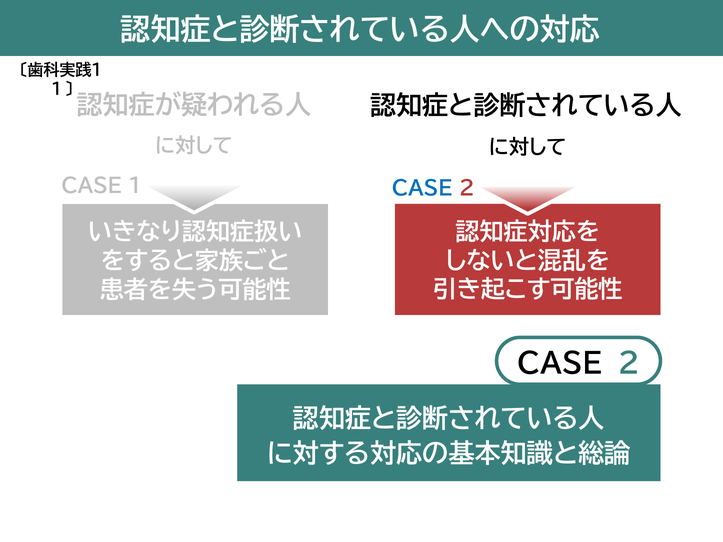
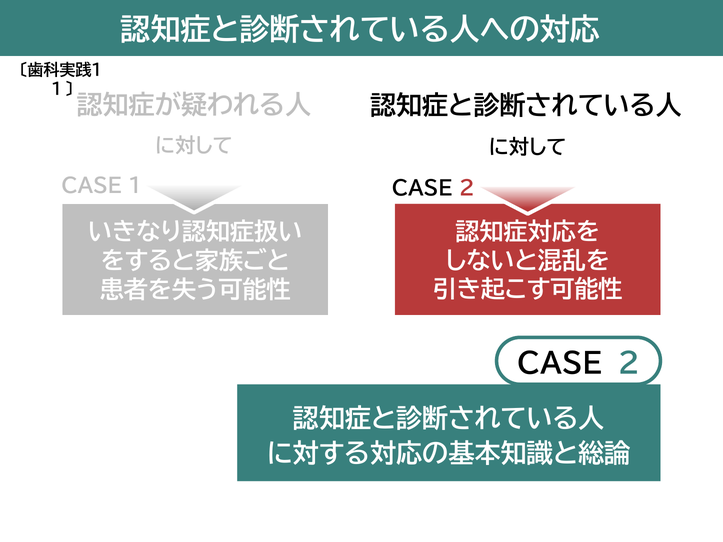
CASE at (422, 189) colour: blue -> black
